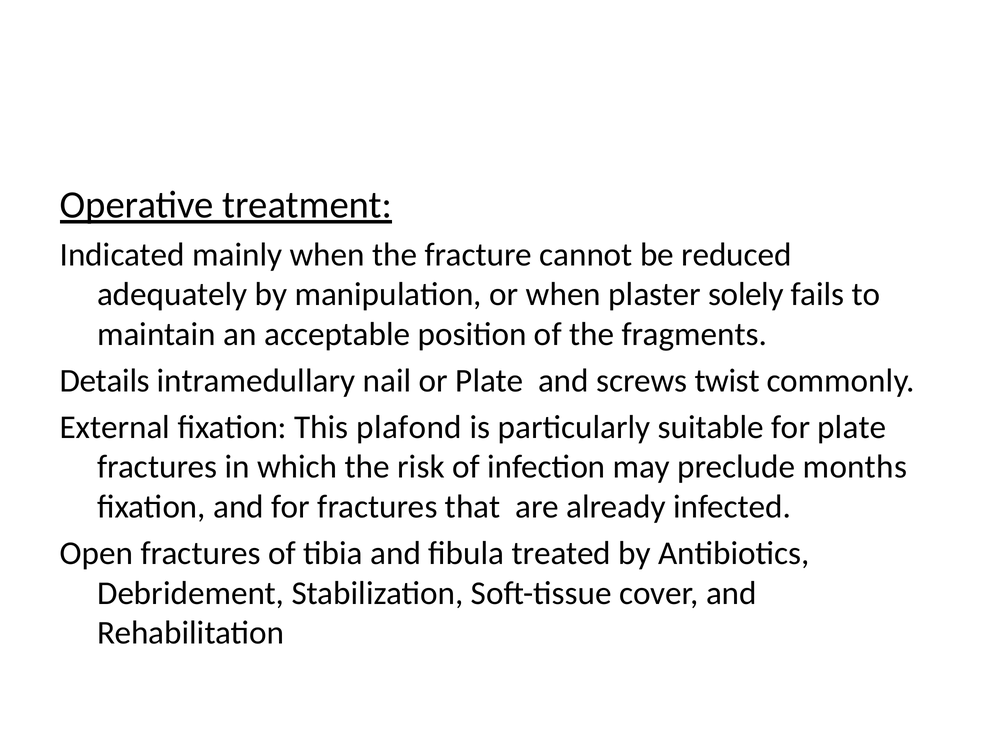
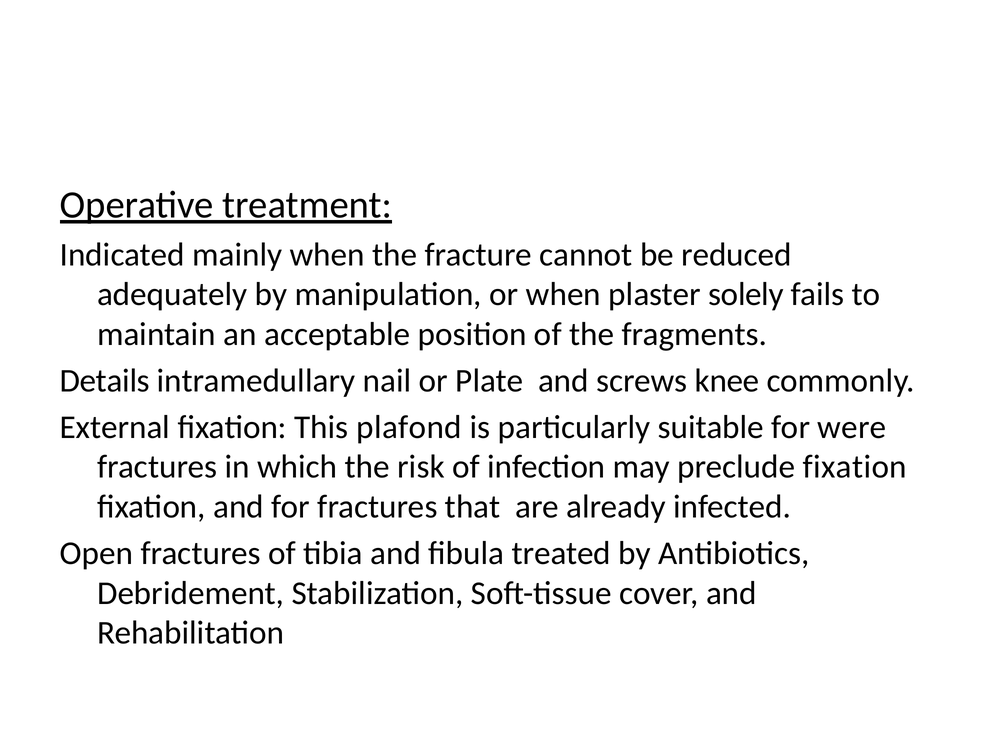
twist: twist -> knee
for plate: plate -> were
preclude months: months -> fixation
